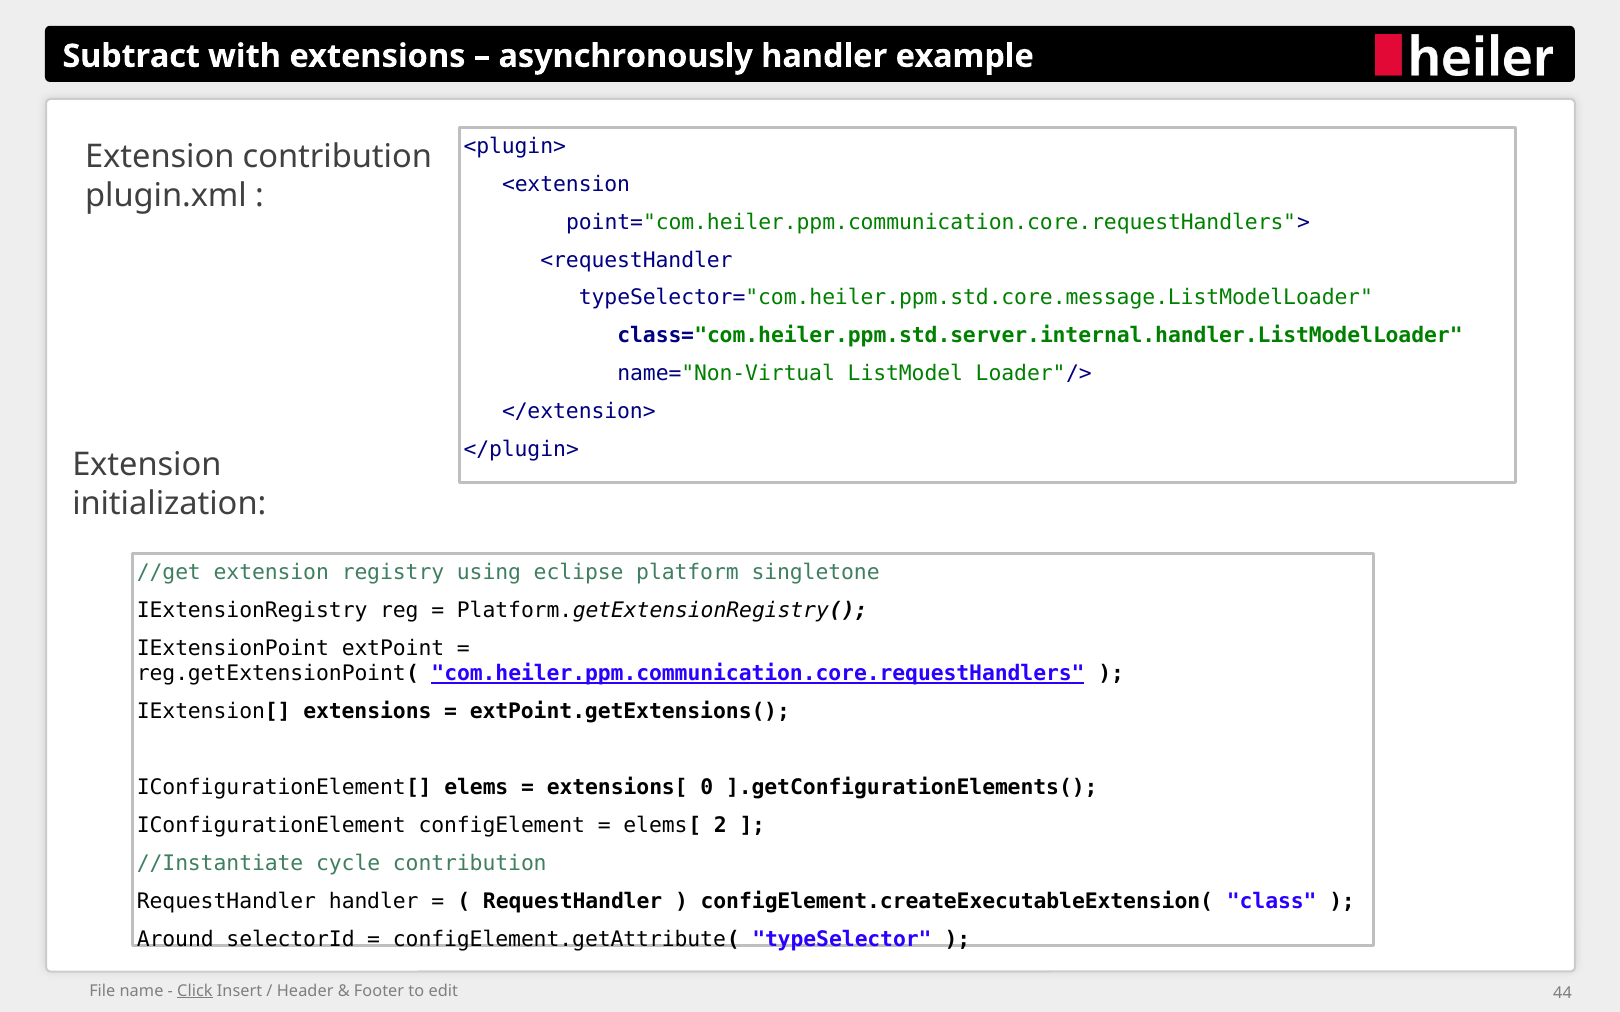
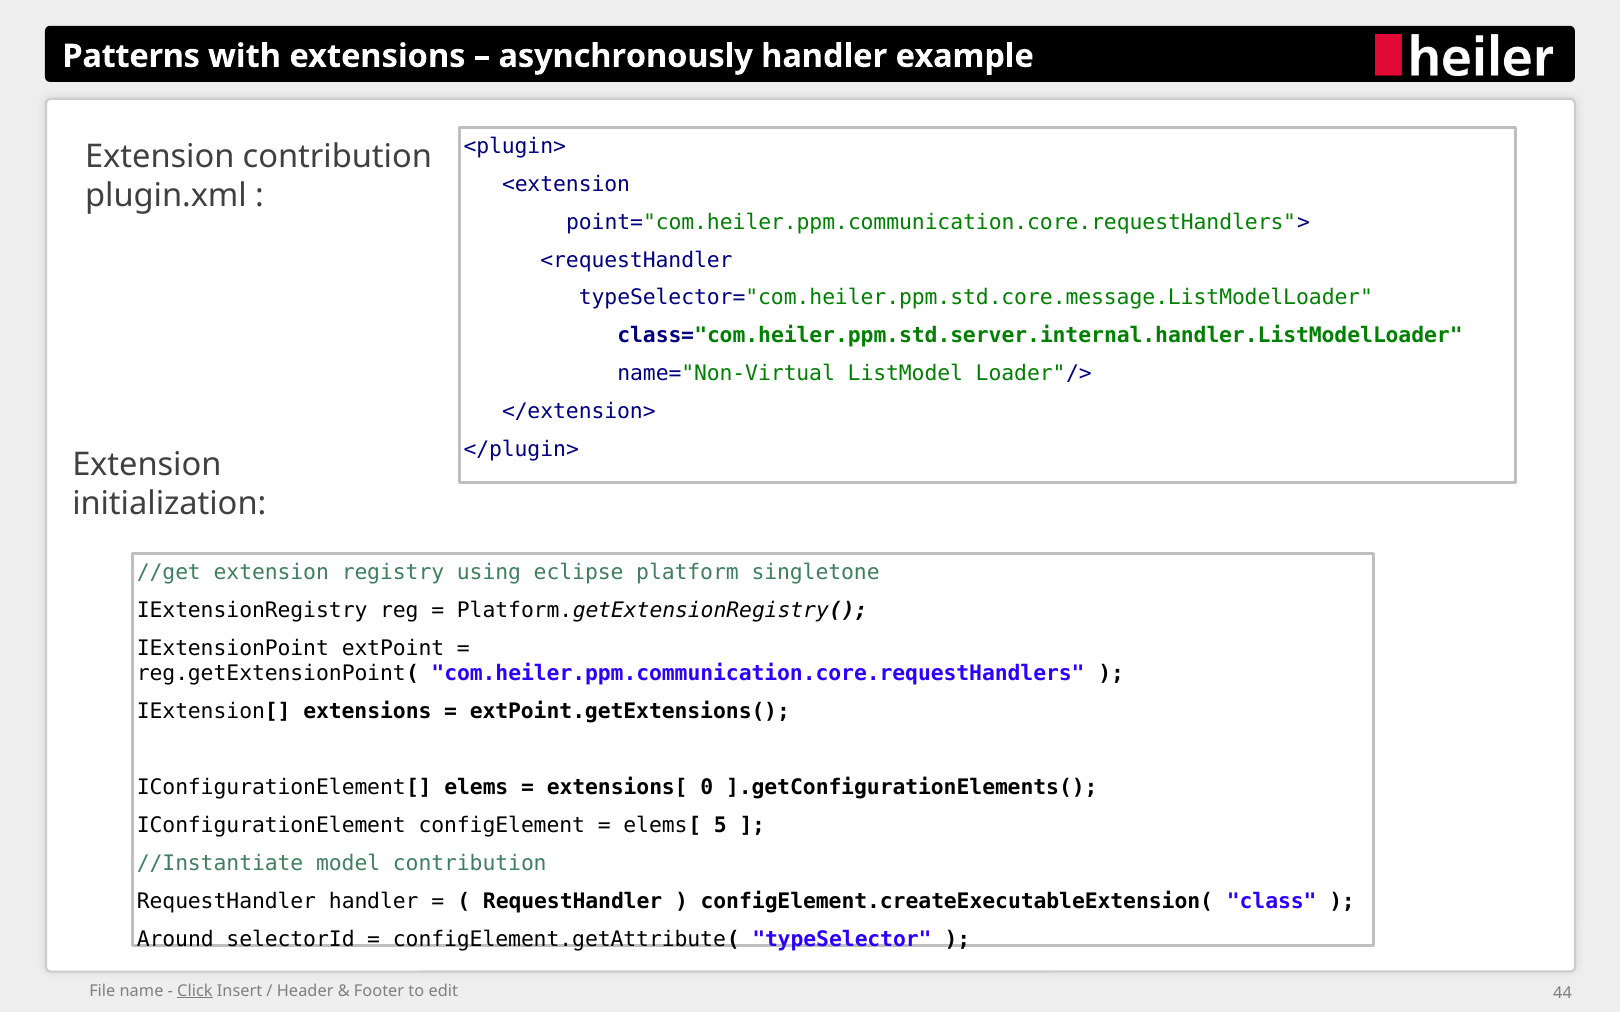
Subtract: Subtract -> Patterns
com.heiler.ppm.communication.core.requestHandlers underline: present -> none
2: 2 -> 5
cycle: cycle -> model
